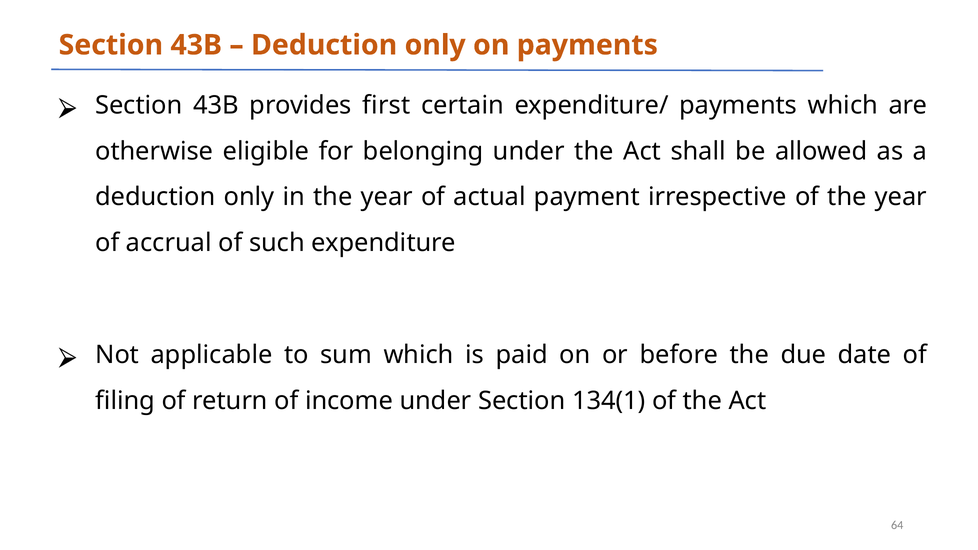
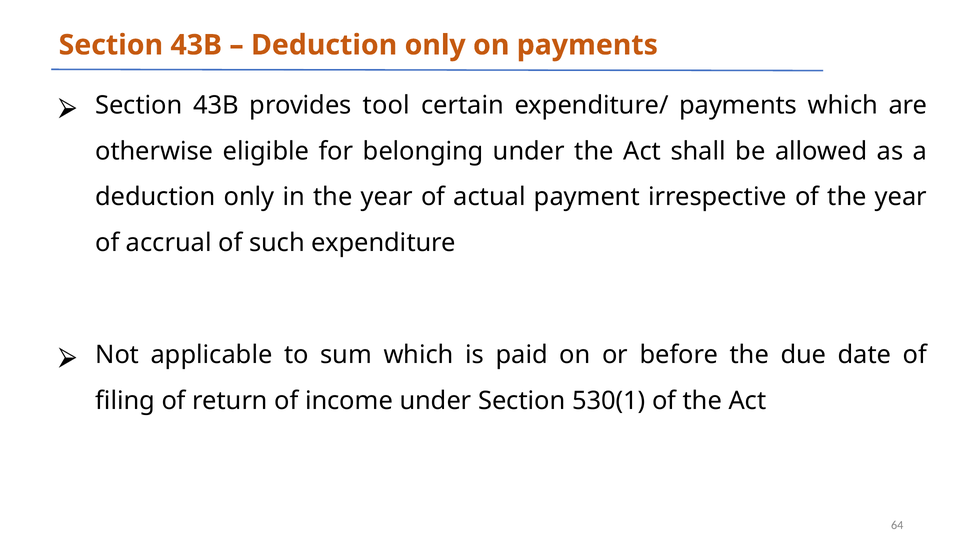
first: first -> tool
134(1: 134(1 -> 530(1
